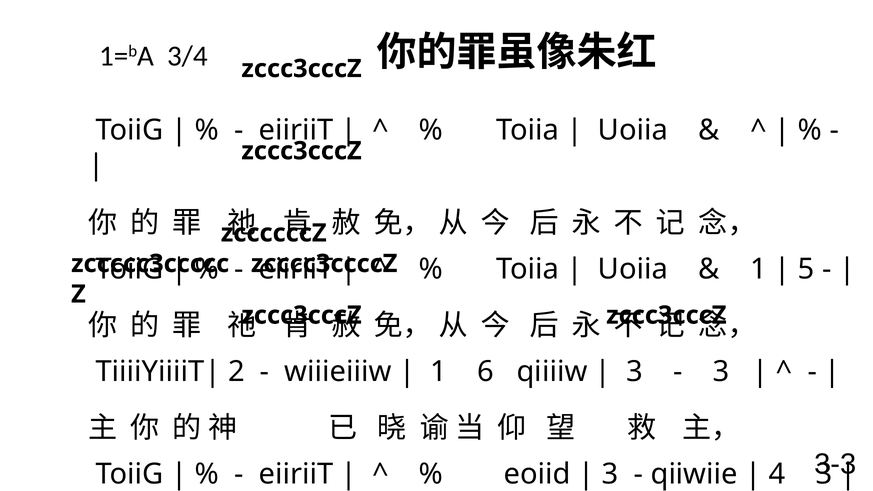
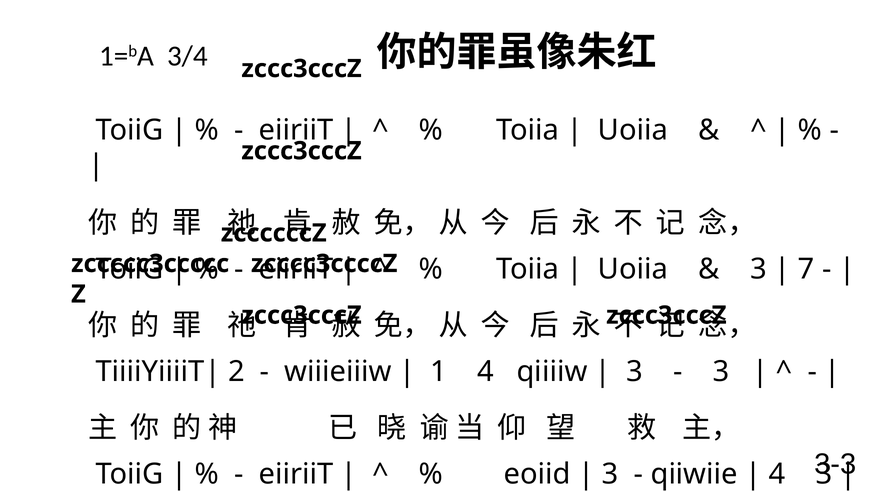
1 at (758, 269): 1 -> 3
5: 5 -> 7
1 6: 6 -> 4
